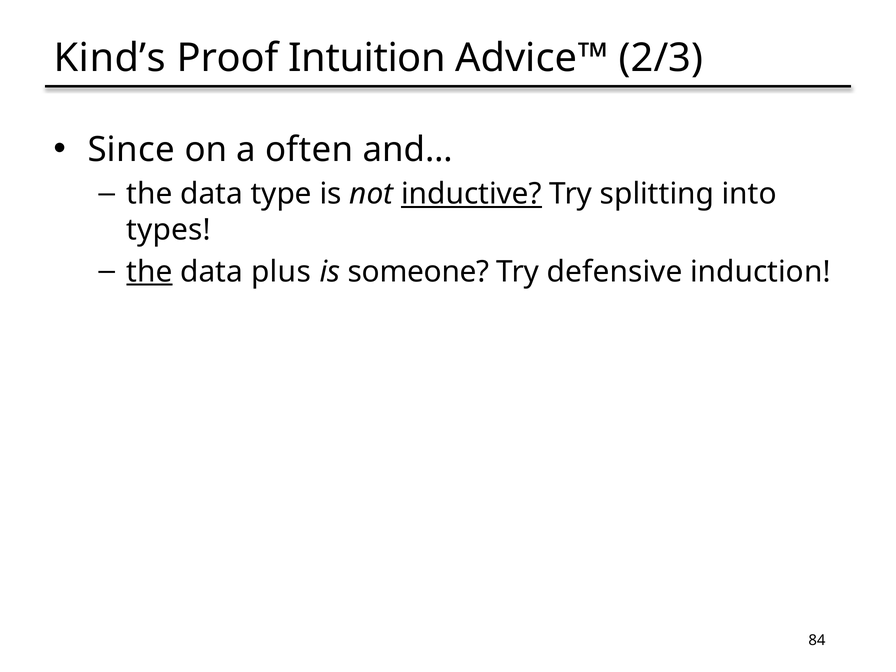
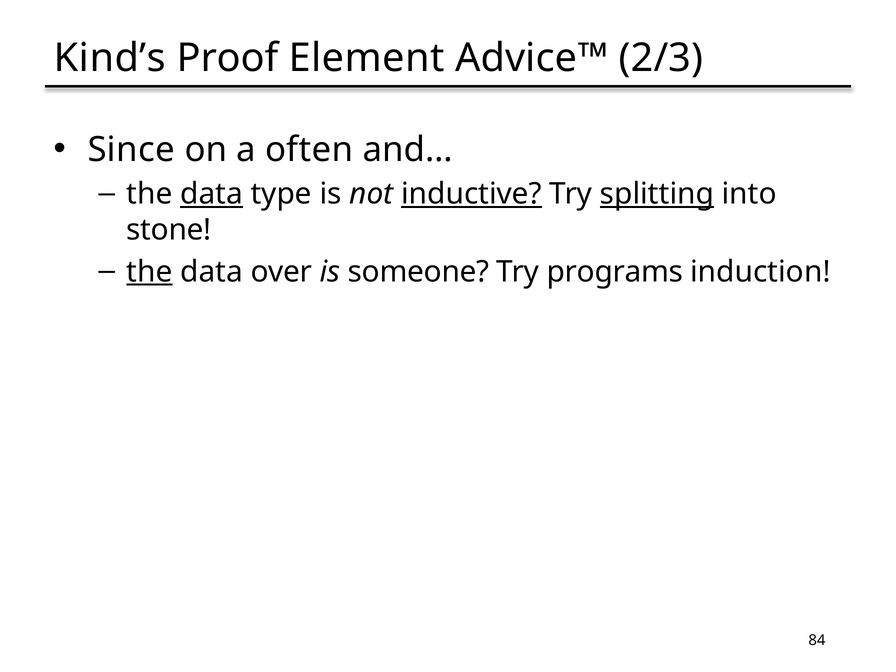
Intuition: Intuition -> Element
data at (212, 194) underline: none -> present
splitting underline: none -> present
types: types -> stone
plus: plus -> over
defensive: defensive -> programs
